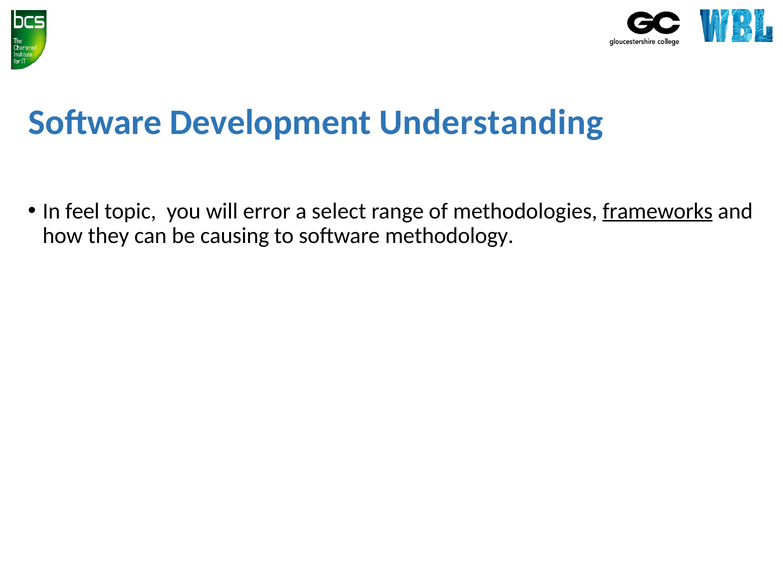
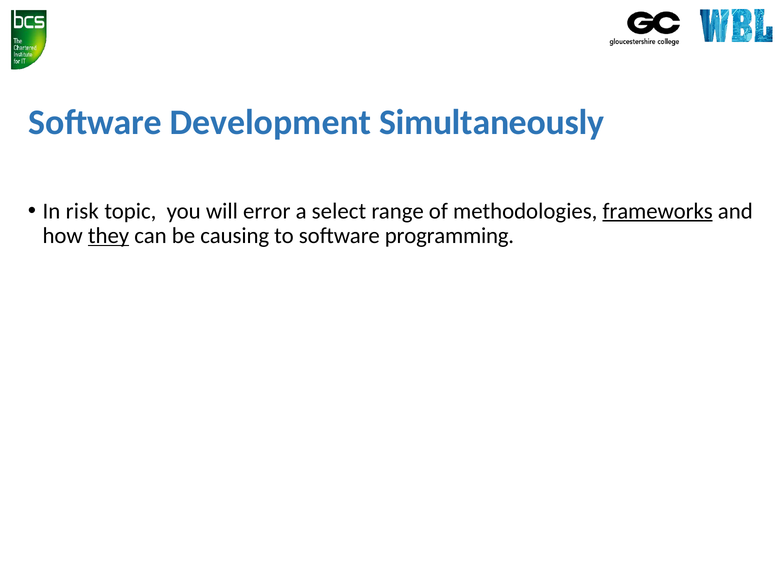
Understanding: Understanding -> Simultaneously
feel: feel -> risk
they underline: none -> present
methodology: methodology -> programming
